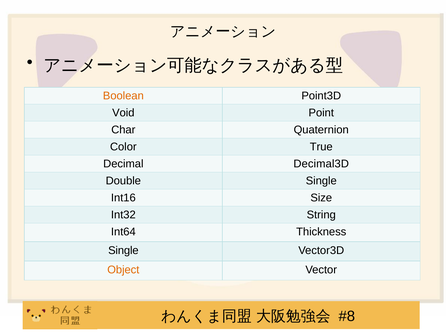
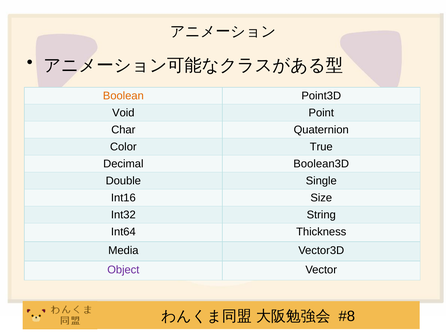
Decimal3D: Decimal3D -> Boolean3D
Single at (123, 250): Single -> Media
Object colour: orange -> purple
